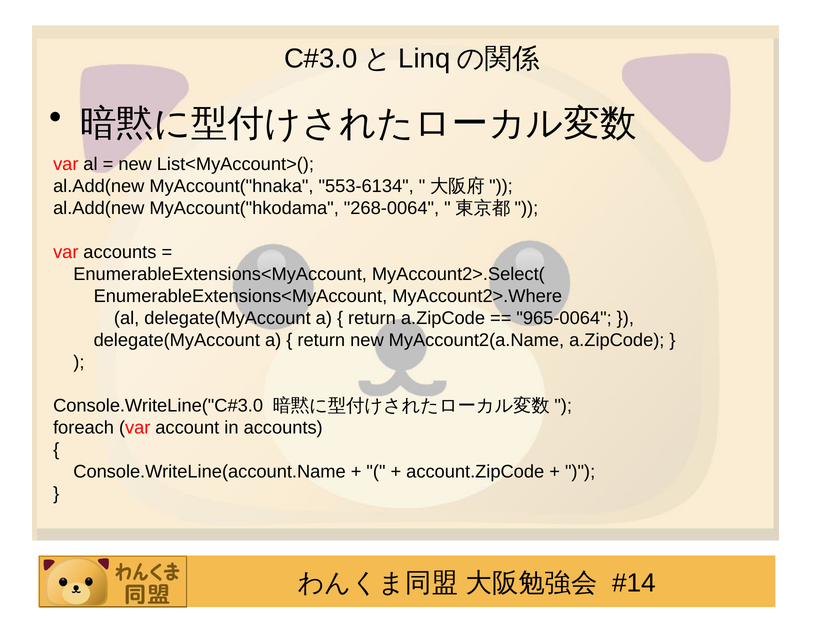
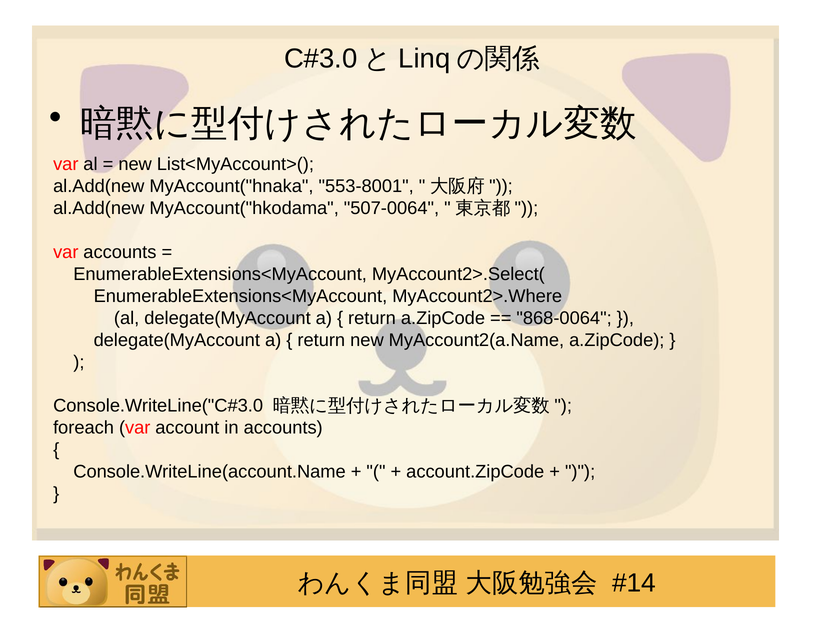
553-6134: 553-6134 -> 553-8001
268-0064: 268-0064 -> 507-0064
965-0064: 965-0064 -> 868-0064
